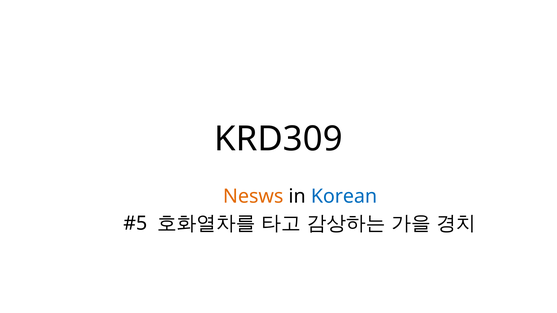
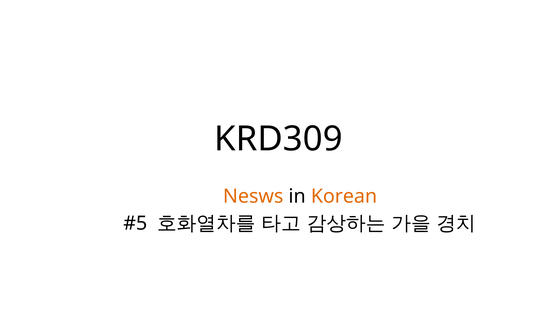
Korean colour: blue -> orange
